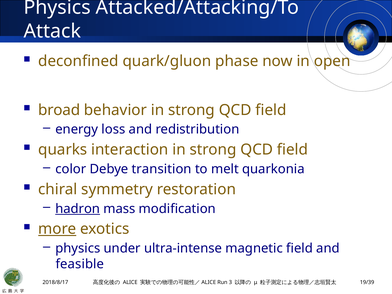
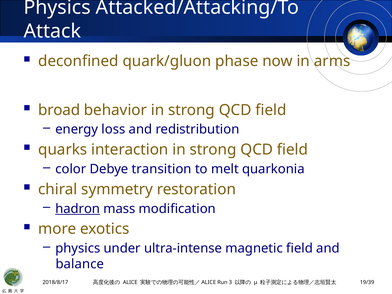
open: open -> arms
more underline: present -> none
feasible: feasible -> balance
